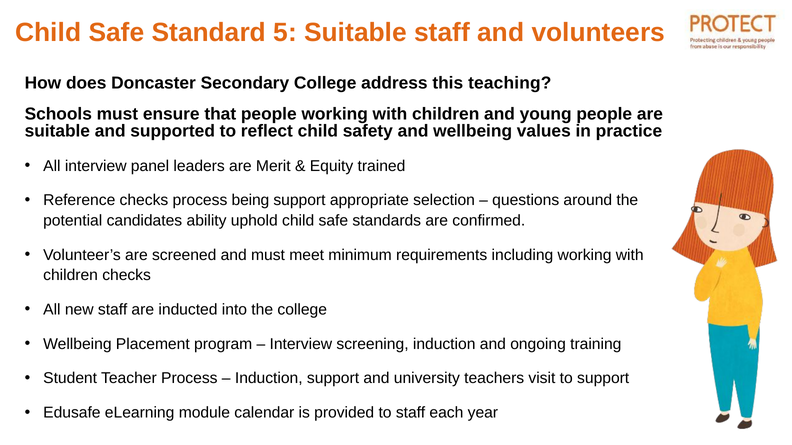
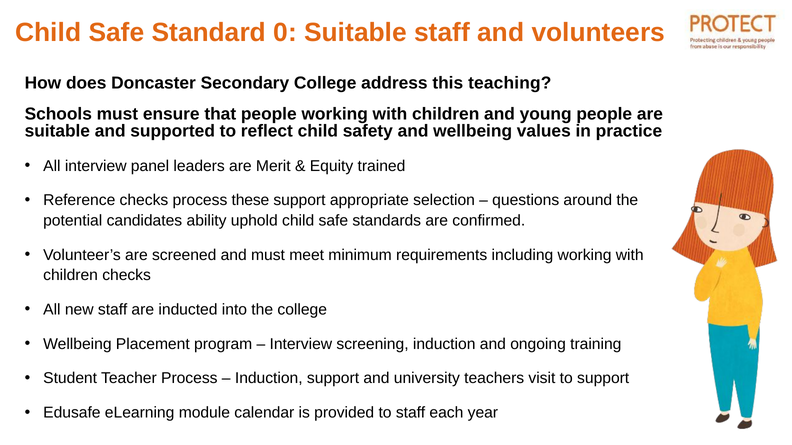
5: 5 -> 0
being: being -> these
